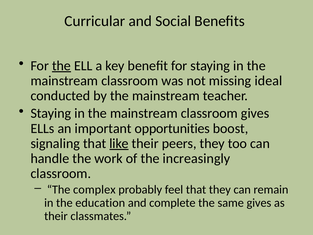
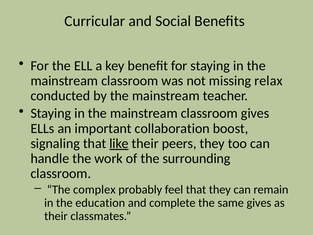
the at (61, 66) underline: present -> none
ideal: ideal -> relax
opportunities: opportunities -> collaboration
increasingly: increasingly -> surrounding
